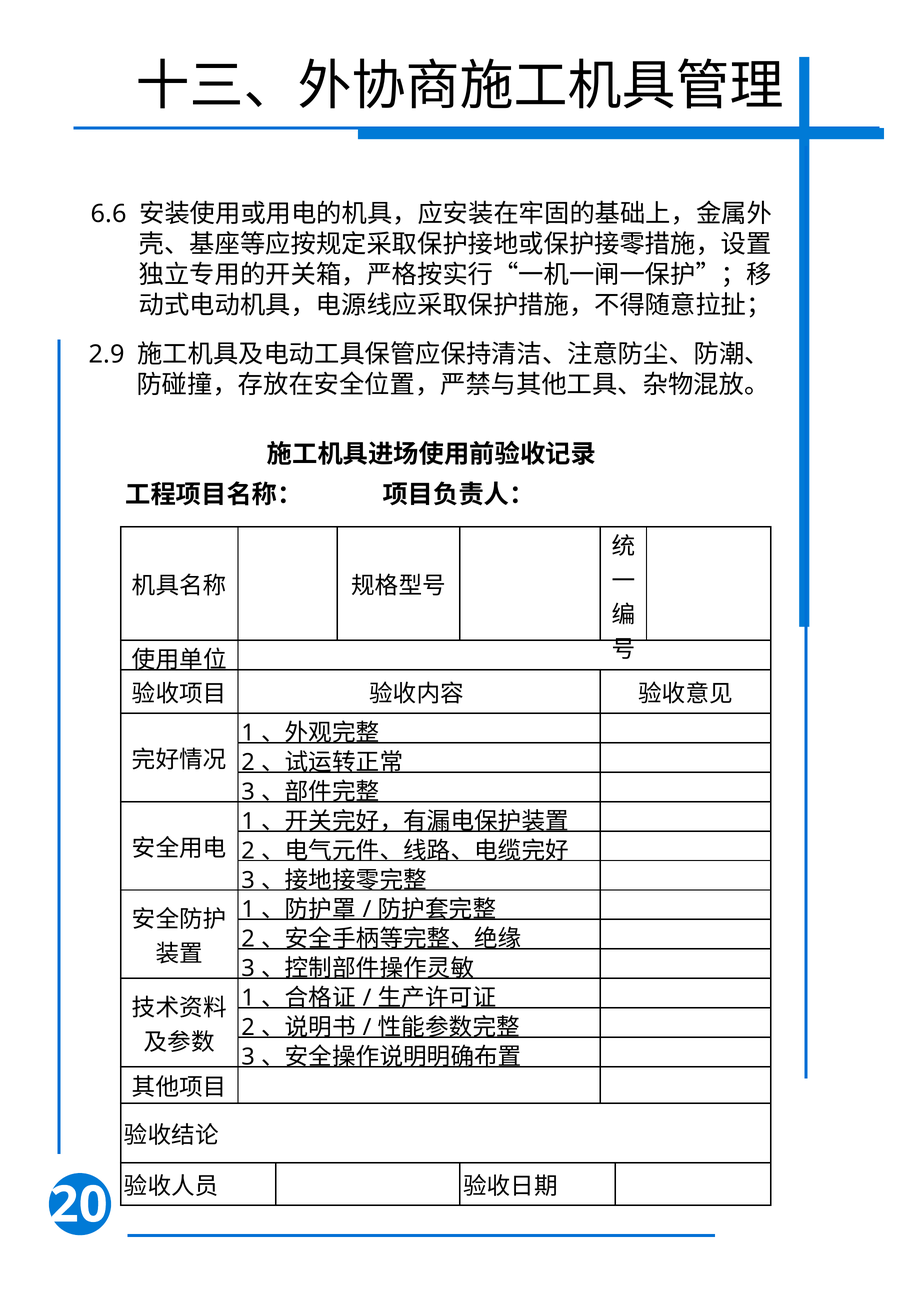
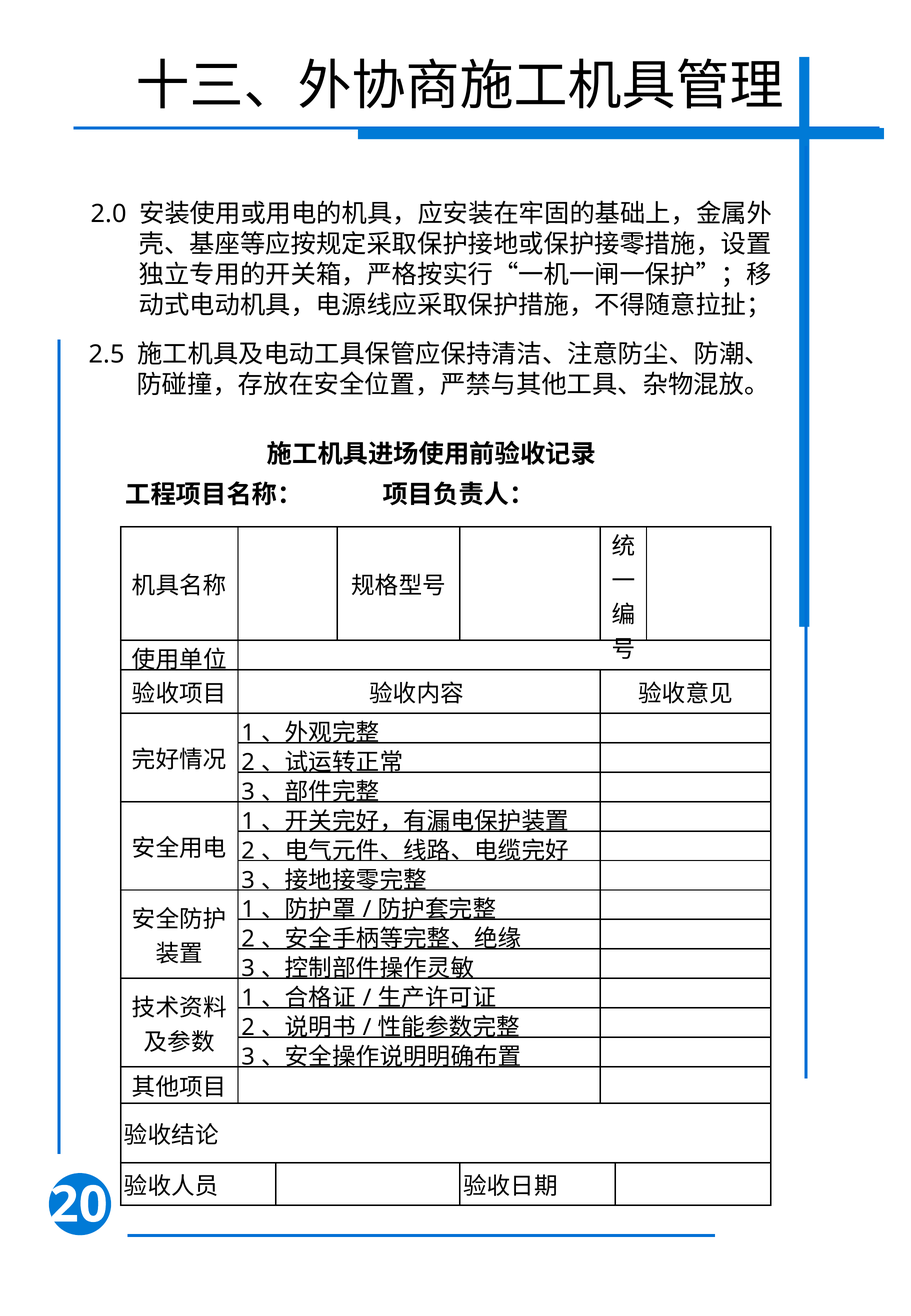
6.6: 6.6 -> 2.0
2.9: 2.9 -> 2.5
